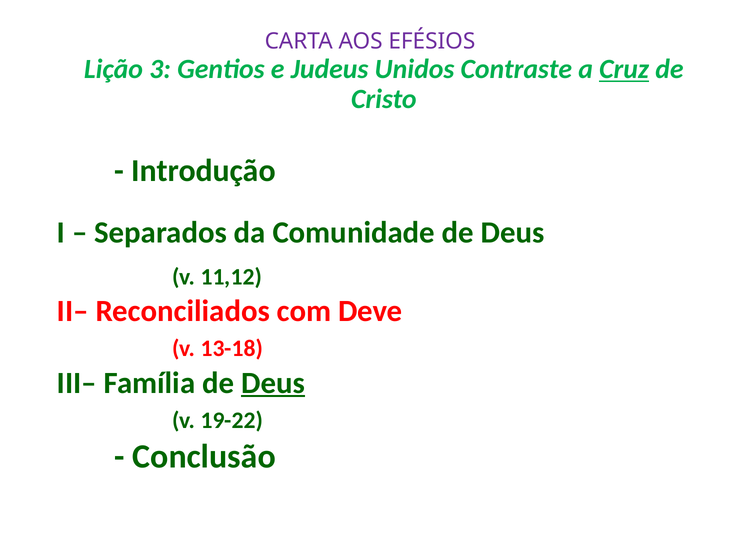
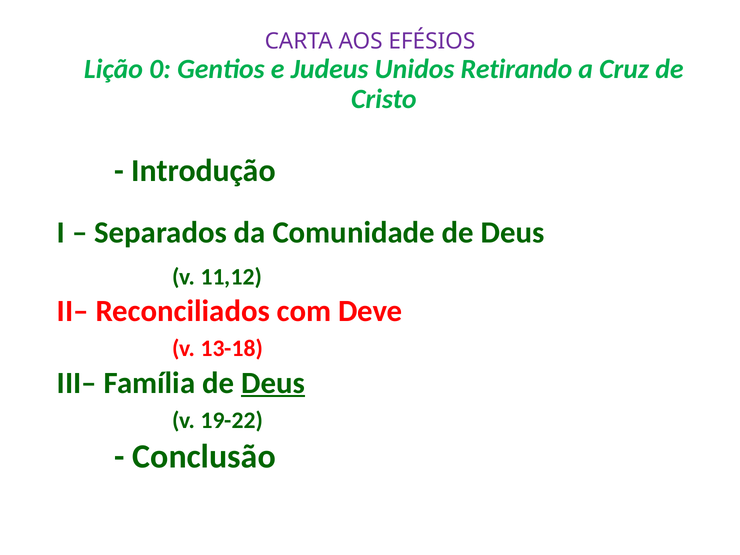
3: 3 -> 0
Contraste: Contraste -> Retirando
Cruz underline: present -> none
